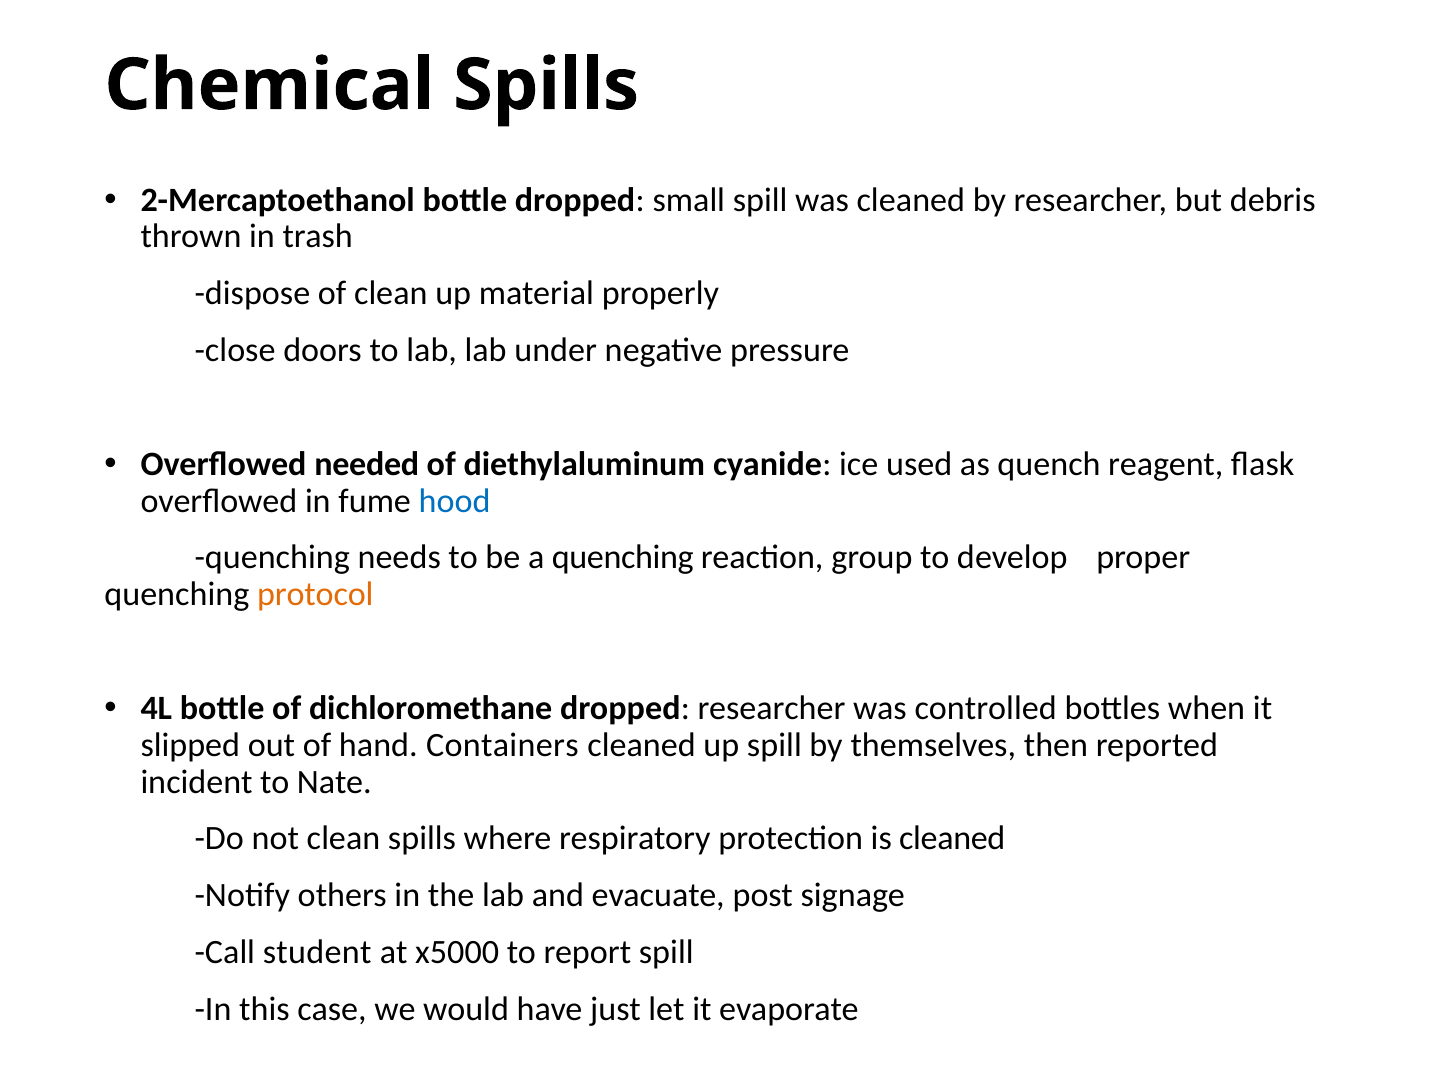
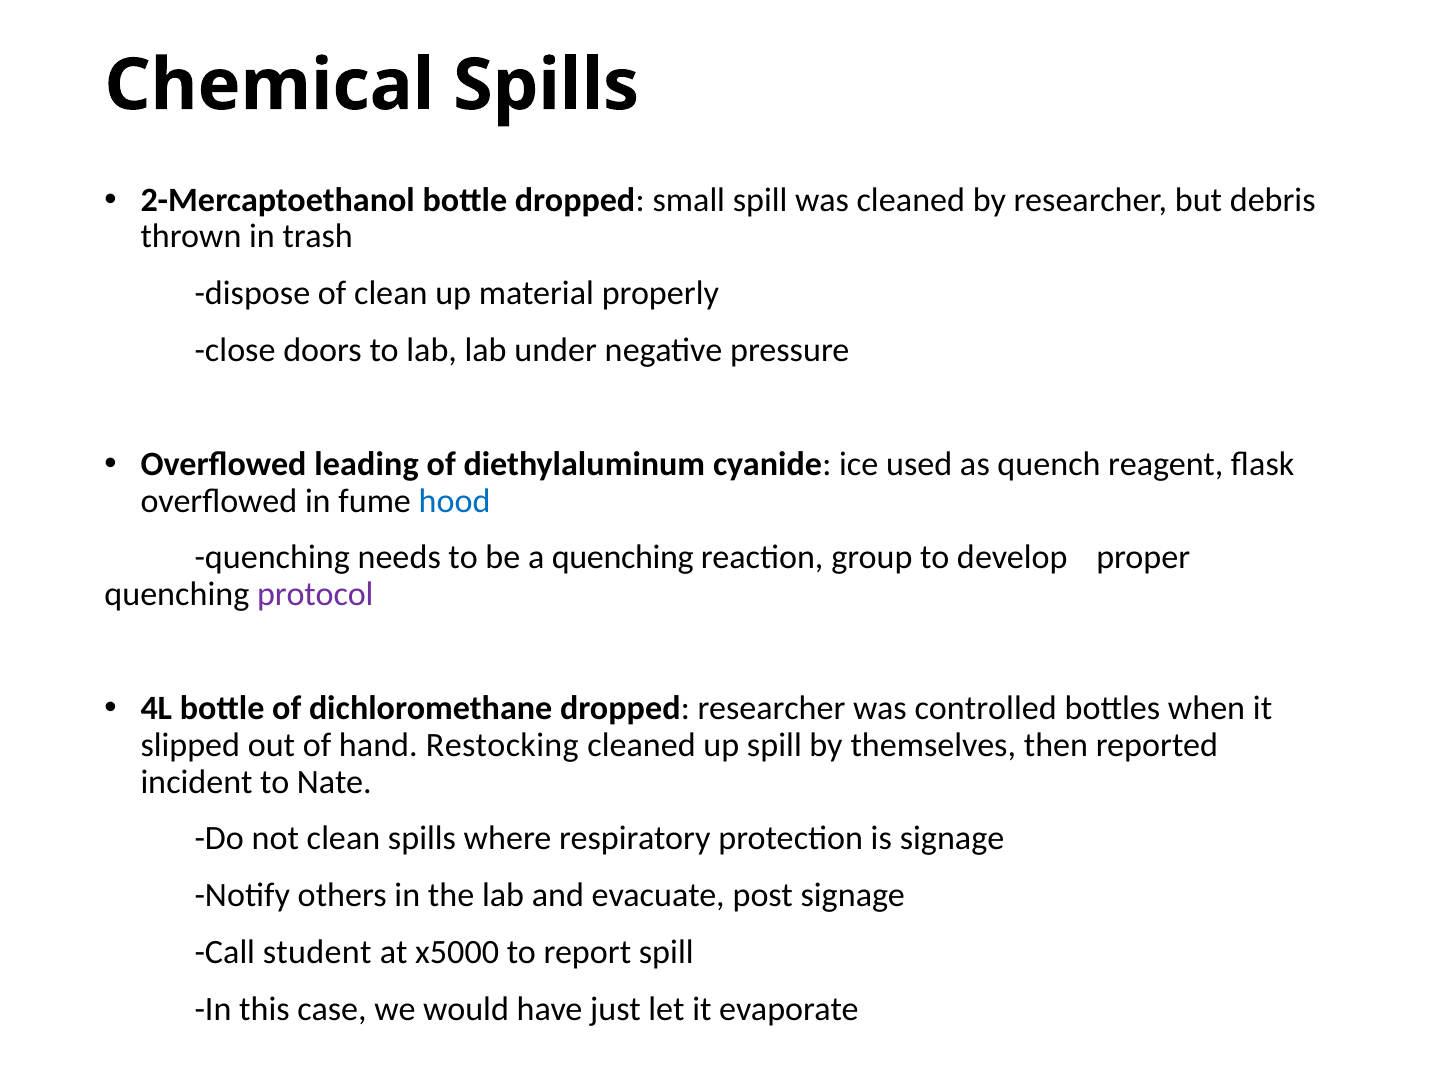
needed: needed -> leading
protocol colour: orange -> purple
Containers: Containers -> Restocking
is cleaned: cleaned -> signage
